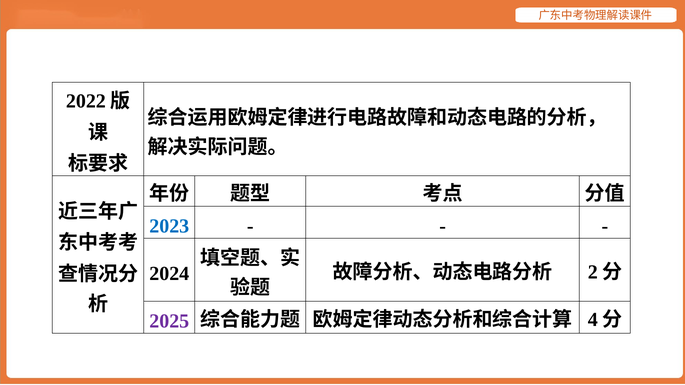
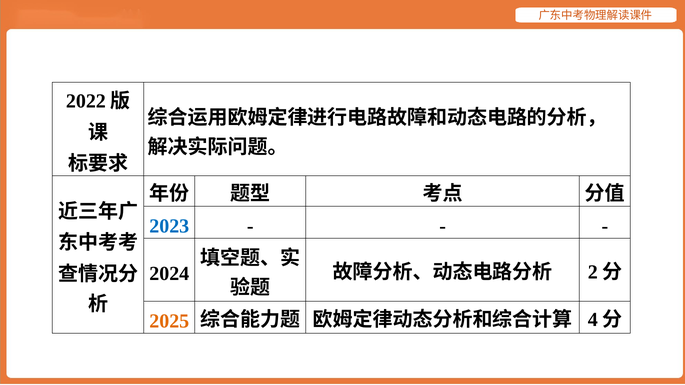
2025 colour: purple -> orange
